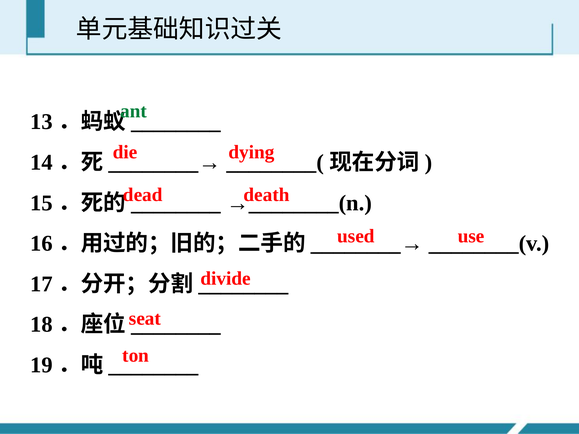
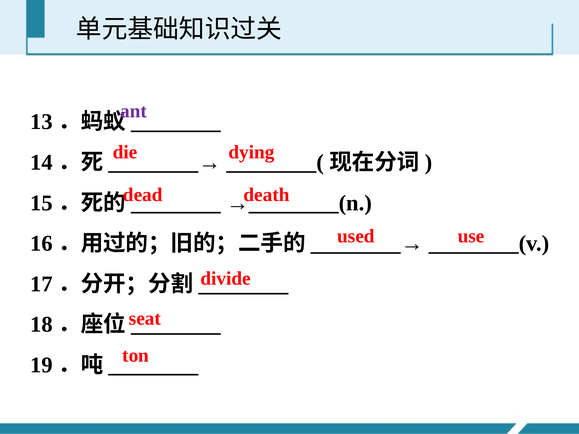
ant colour: green -> purple
